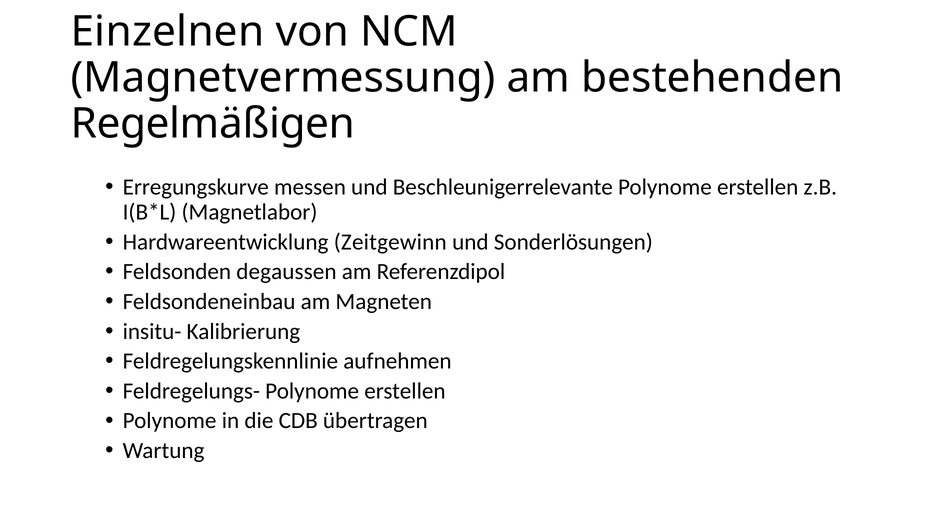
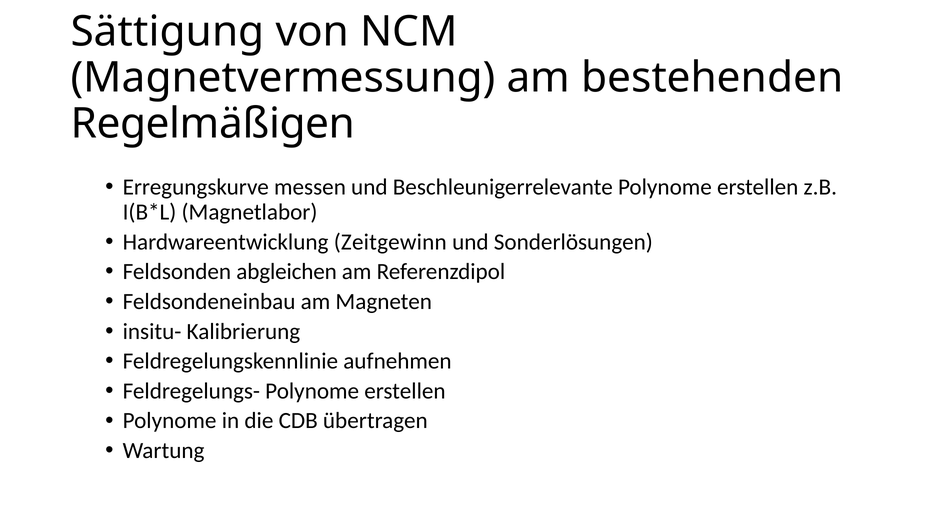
Einzelnen: Einzelnen -> Sättigung
degaussen: degaussen -> abgleichen
